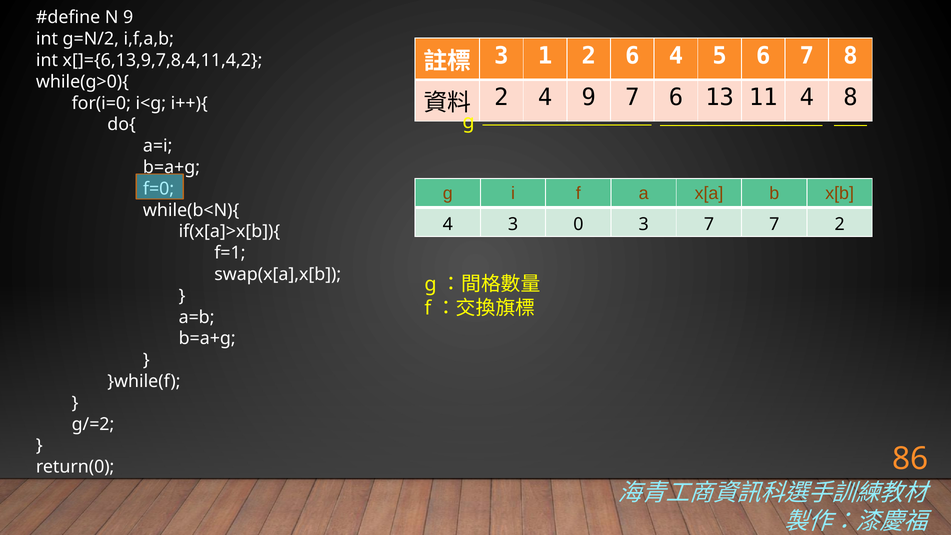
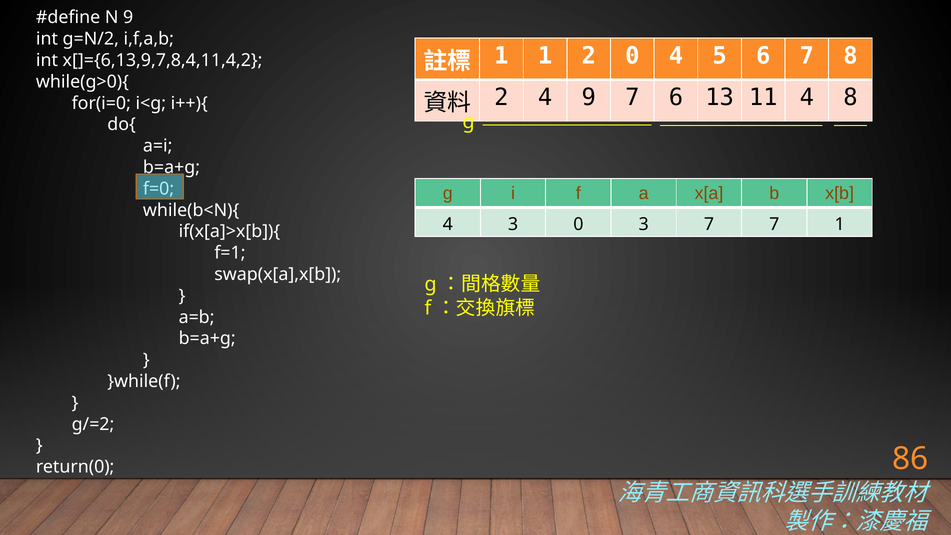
3 at (501, 56): 3 -> 1
2 6: 6 -> 0
7 2: 2 -> 1
